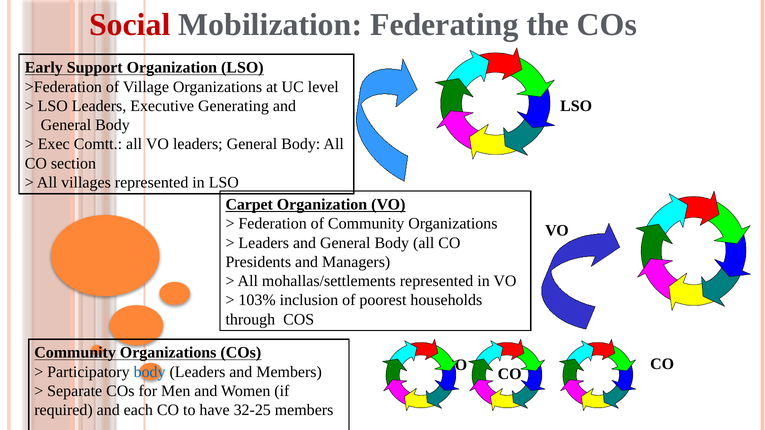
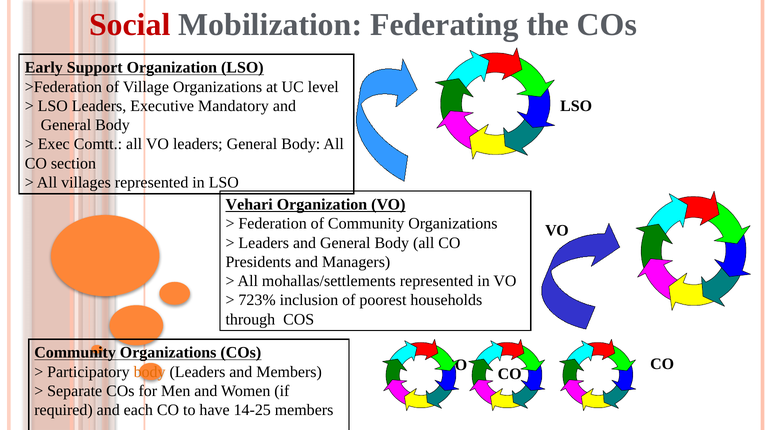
Generating: Generating -> Mandatory
Carpet: Carpet -> Vehari
103%: 103% -> 723%
body at (150, 372) colour: blue -> orange
32-25: 32-25 -> 14-25
